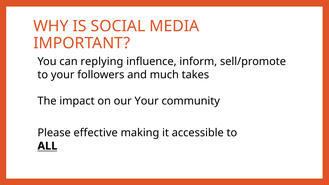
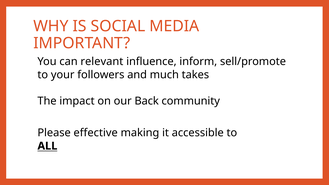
replying: replying -> relevant
our Your: Your -> Back
